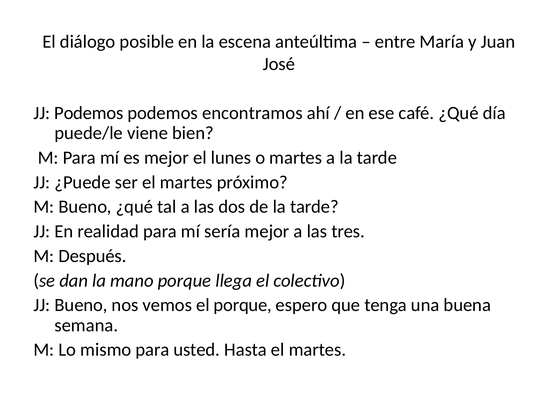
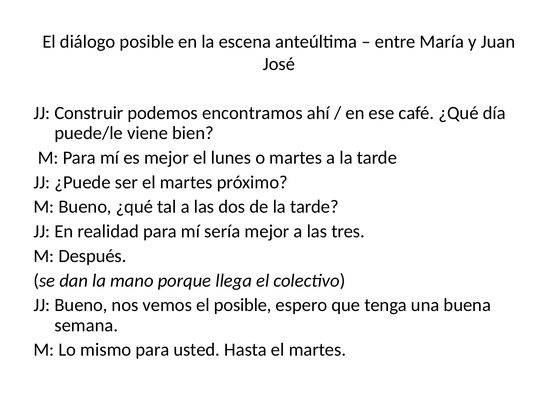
JJ Podemos: Podemos -> Construir
el porque: porque -> posible
